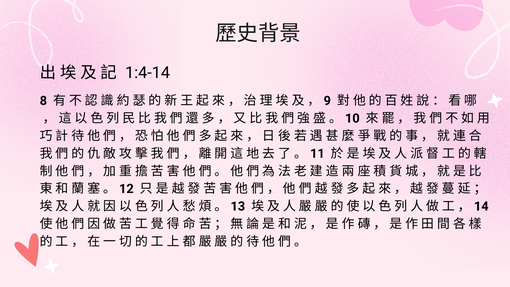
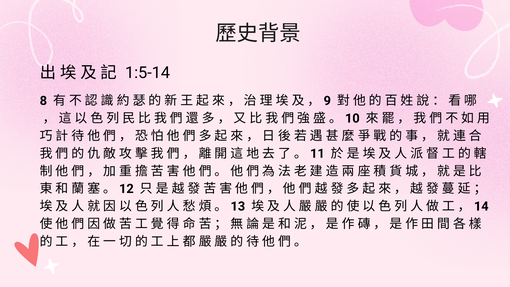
1:4-14: 1:4-14 -> 1:5-14
